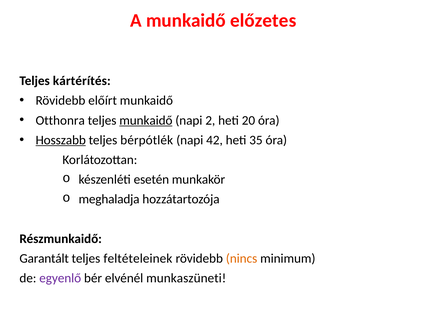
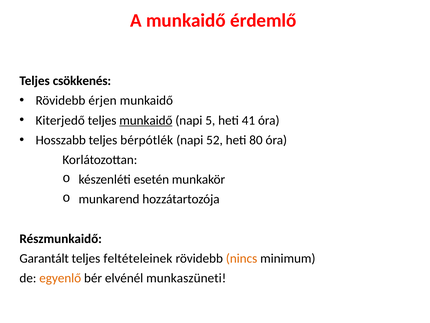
előzetes: előzetes -> érdemlő
kártérítés: kártérítés -> csökkenés
előírt: előírt -> érjen
Otthonra: Otthonra -> Kiterjedő
2: 2 -> 5
20: 20 -> 41
Hosszabb underline: present -> none
42: 42 -> 52
35: 35 -> 80
meghaladja: meghaladja -> munkarend
egyenlő colour: purple -> orange
